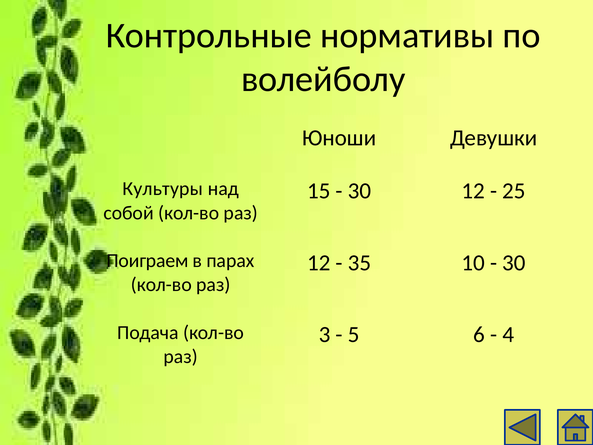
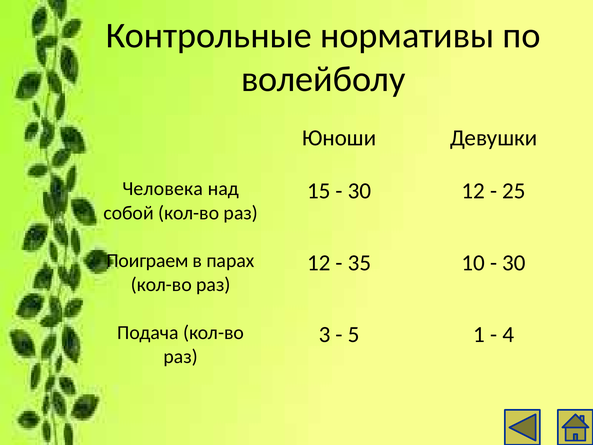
Культуры: Культуры -> Человека
6: 6 -> 1
